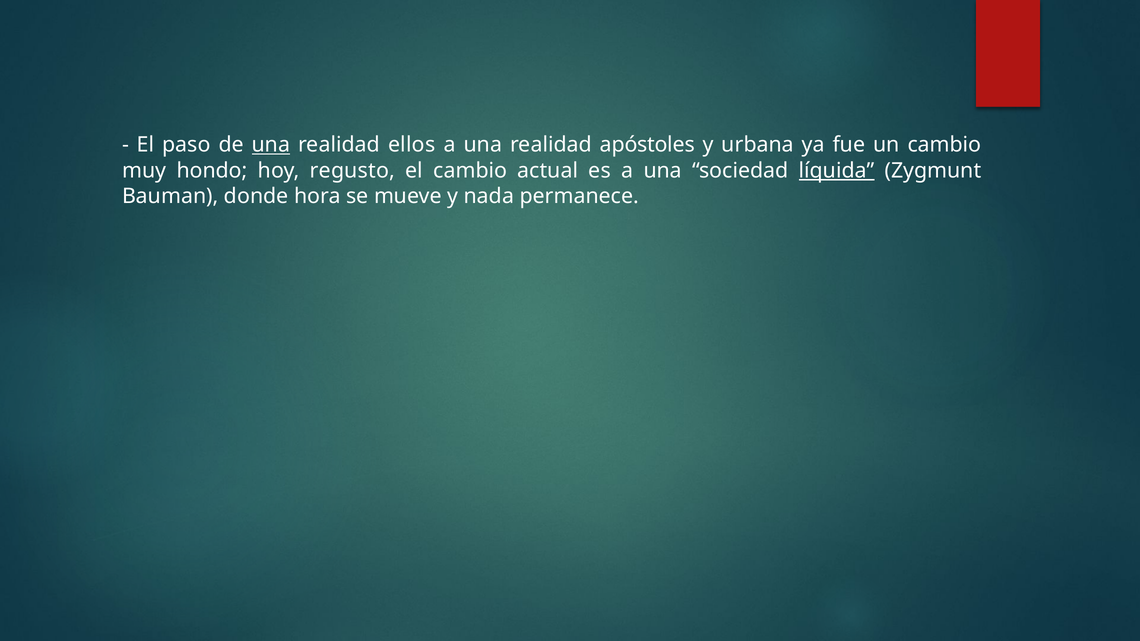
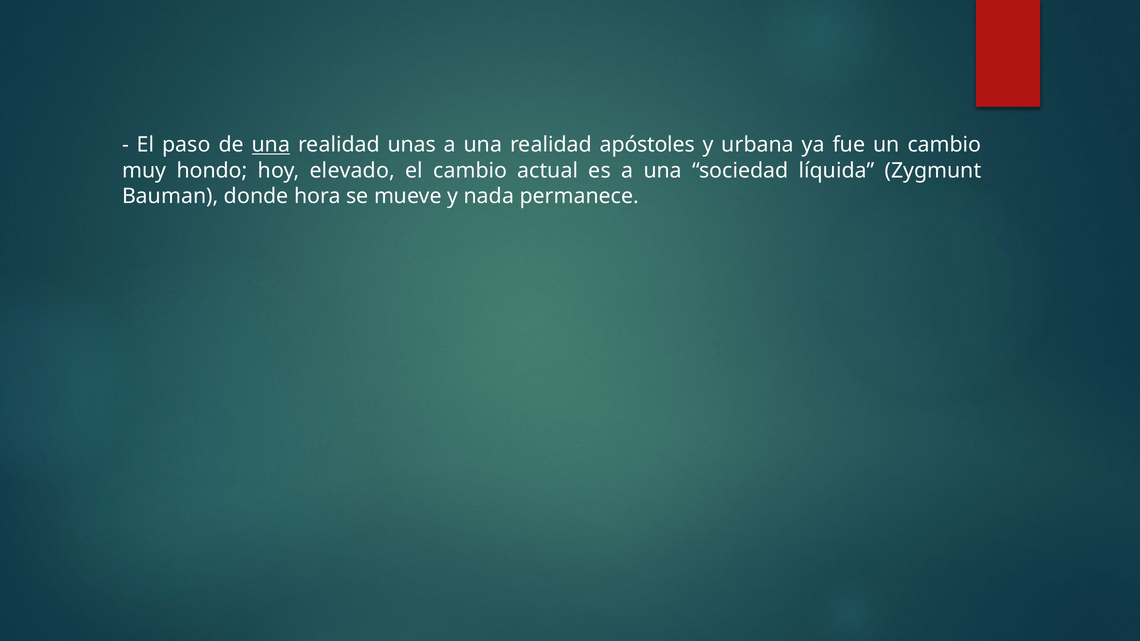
ellos: ellos -> unas
regusto: regusto -> elevado
líquida underline: present -> none
